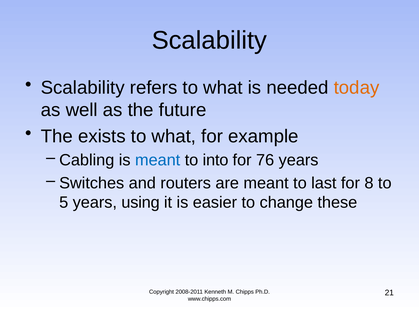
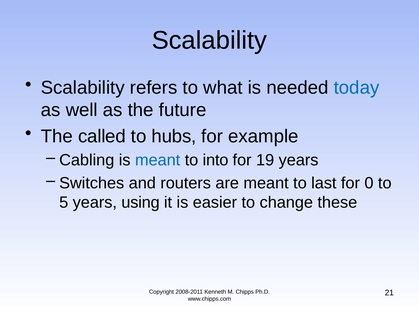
today colour: orange -> blue
exists: exists -> called
what at (174, 136): what -> hubs
76: 76 -> 19
8: 8 -> 0
